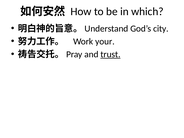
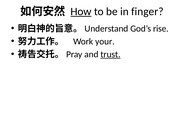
How underline: none -> present
which: which -> finger
city: city -> rise
